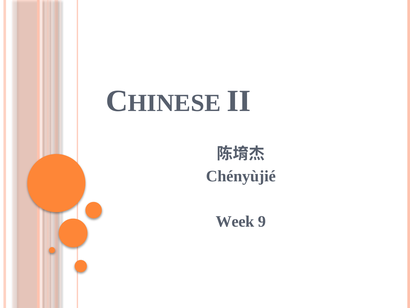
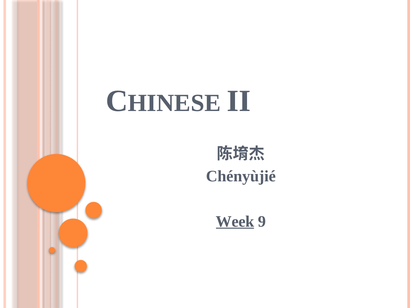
Week underline: none -> present
